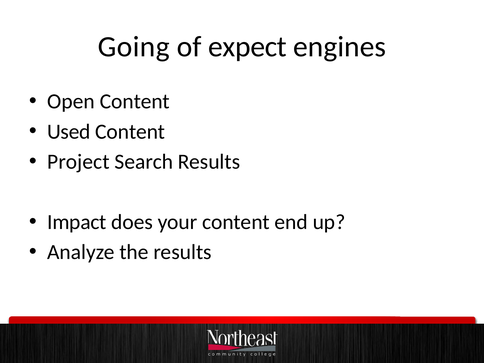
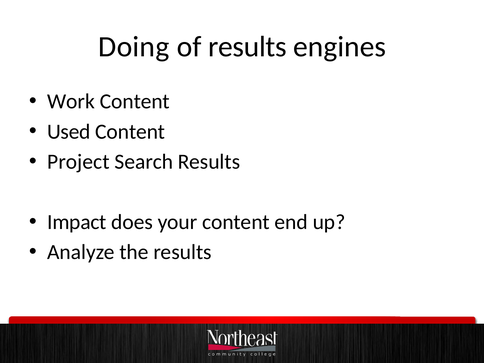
Going: Going -> Doing
of expect: expect -> results
Open: Open -> Work
